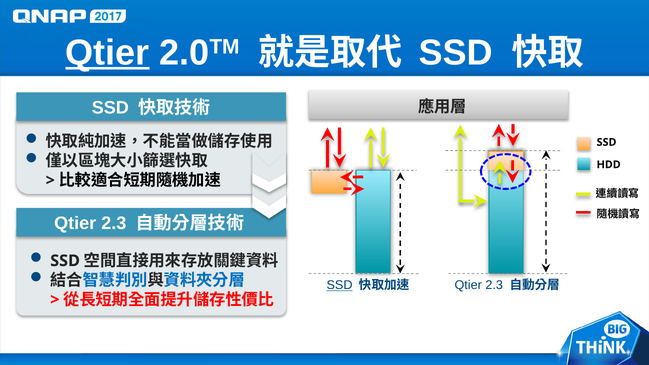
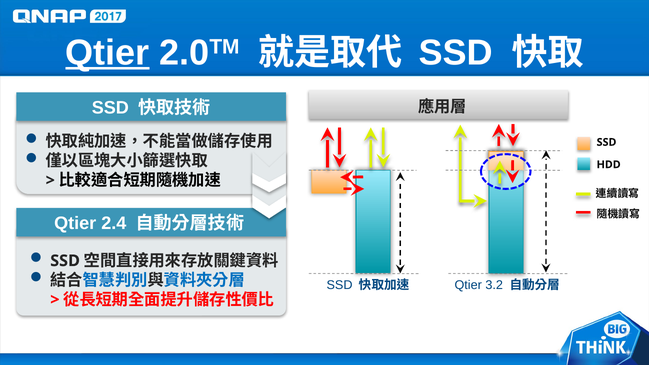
2.3 at (114, 223): 2.3 -> 2.4
SSD at (340, 285) underline: present -> none
2.3 at (494, 285): 2.3 -> 3.2
